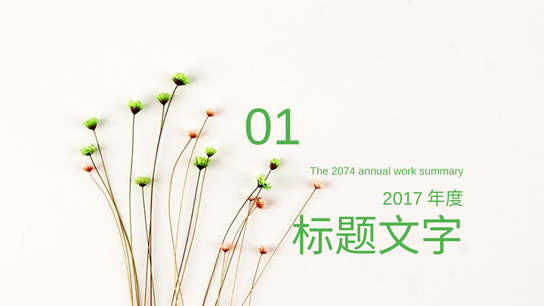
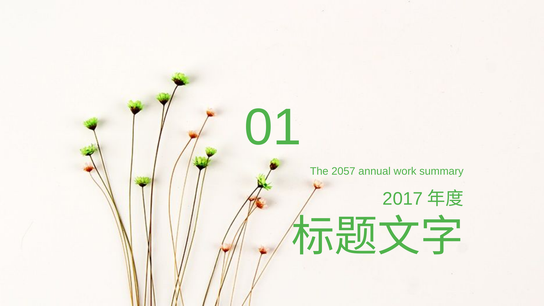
2074: 2074 -> 2057
